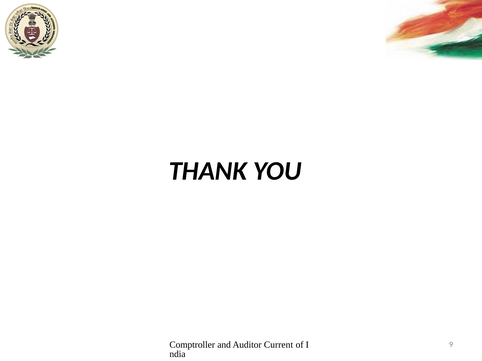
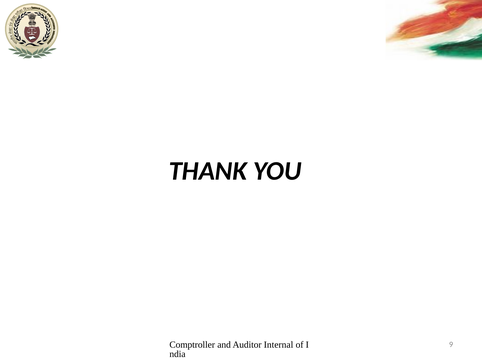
Current: Current -> Internal
